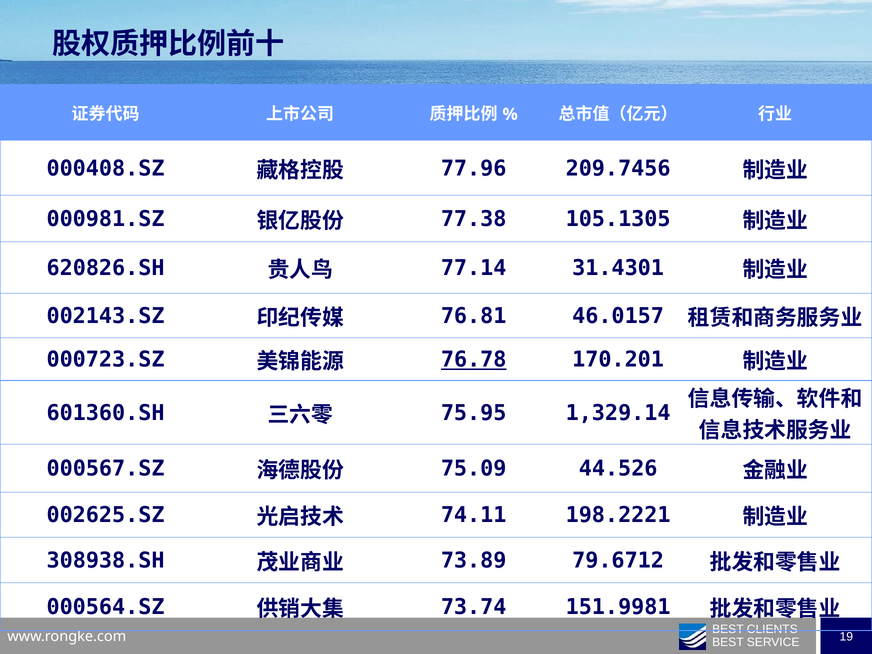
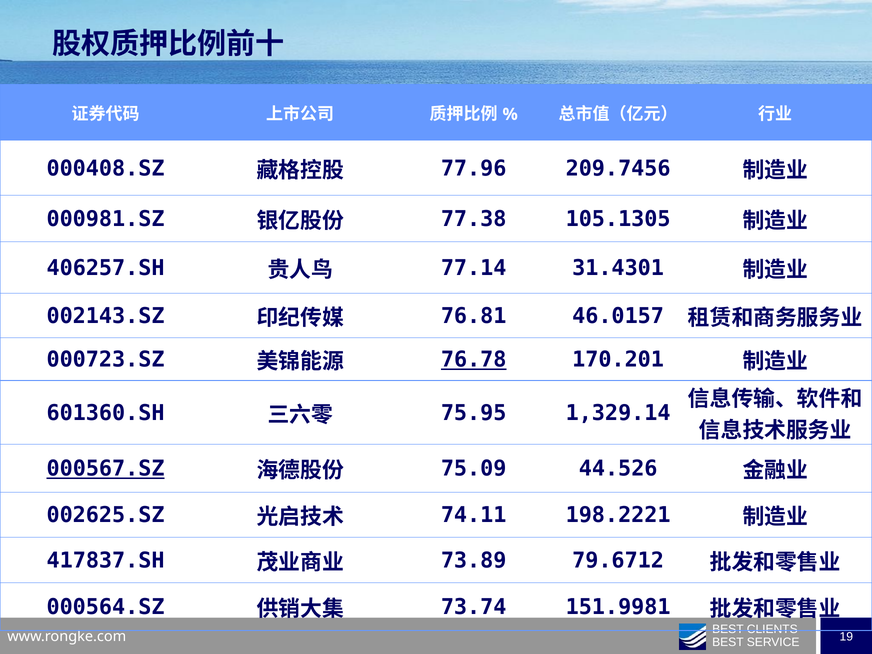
620826.SH: 620826.SH -> 406257.SH
000567.SZ underline: none -> present
308938.SH: 308938.SH -> 417837.SH
